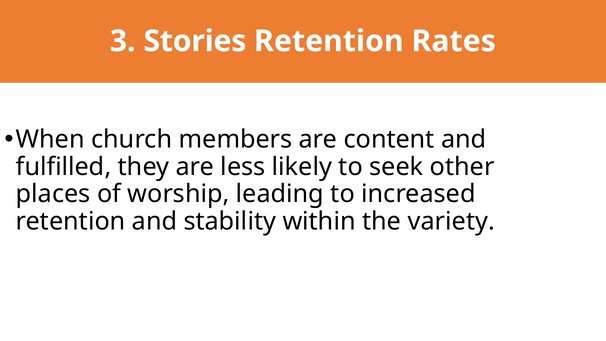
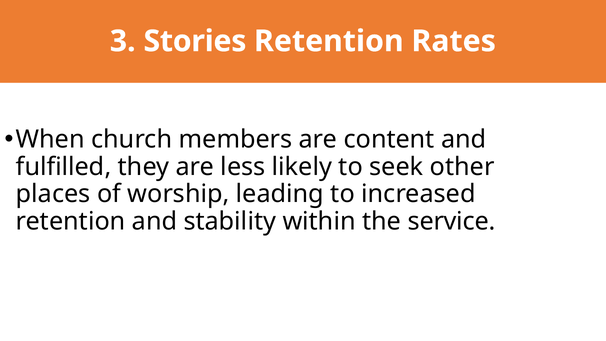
variety: variety -> service
